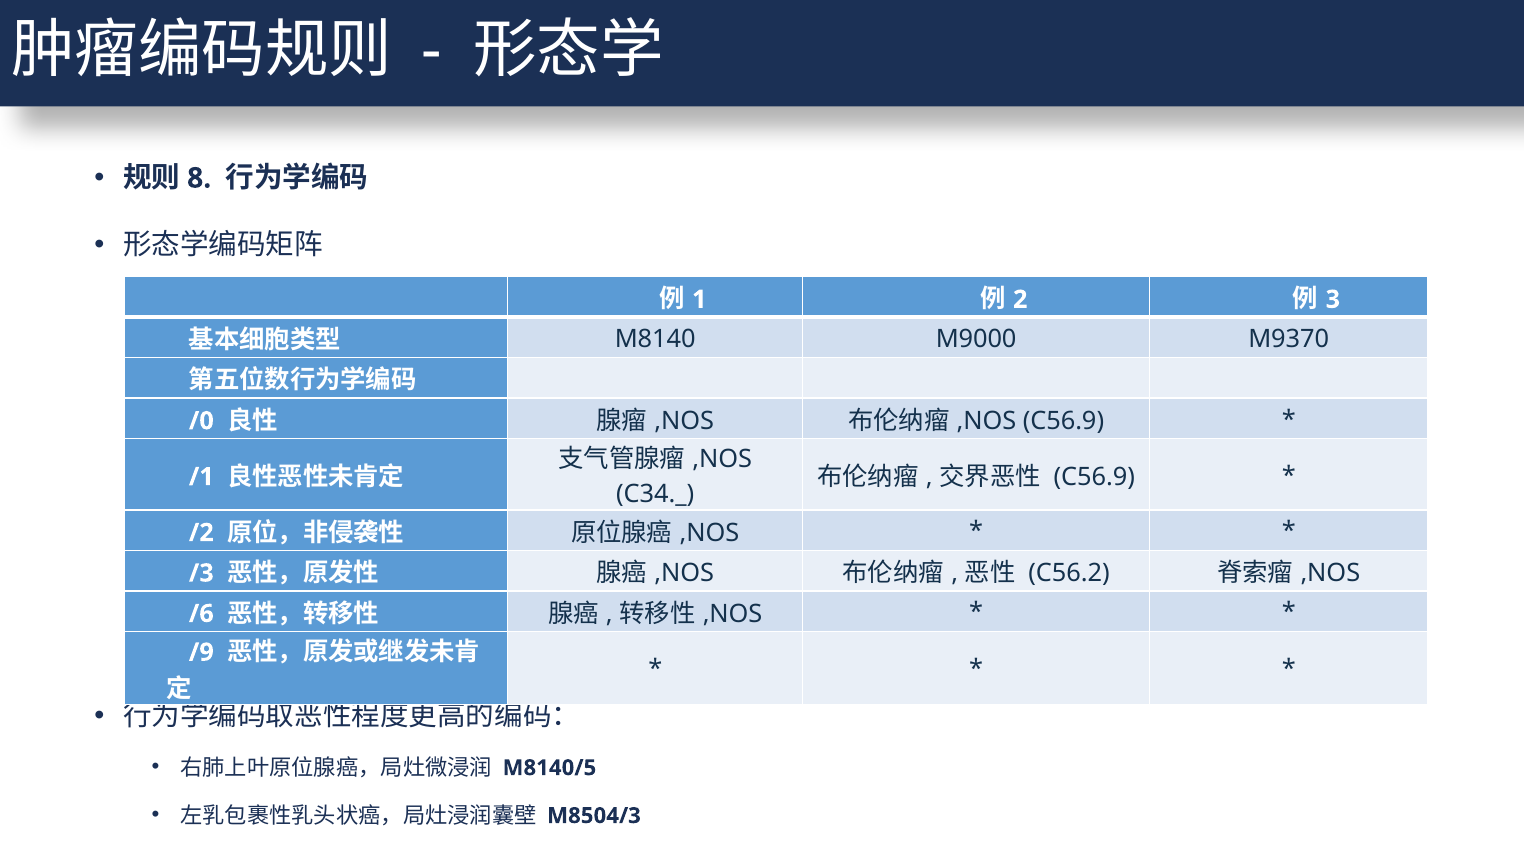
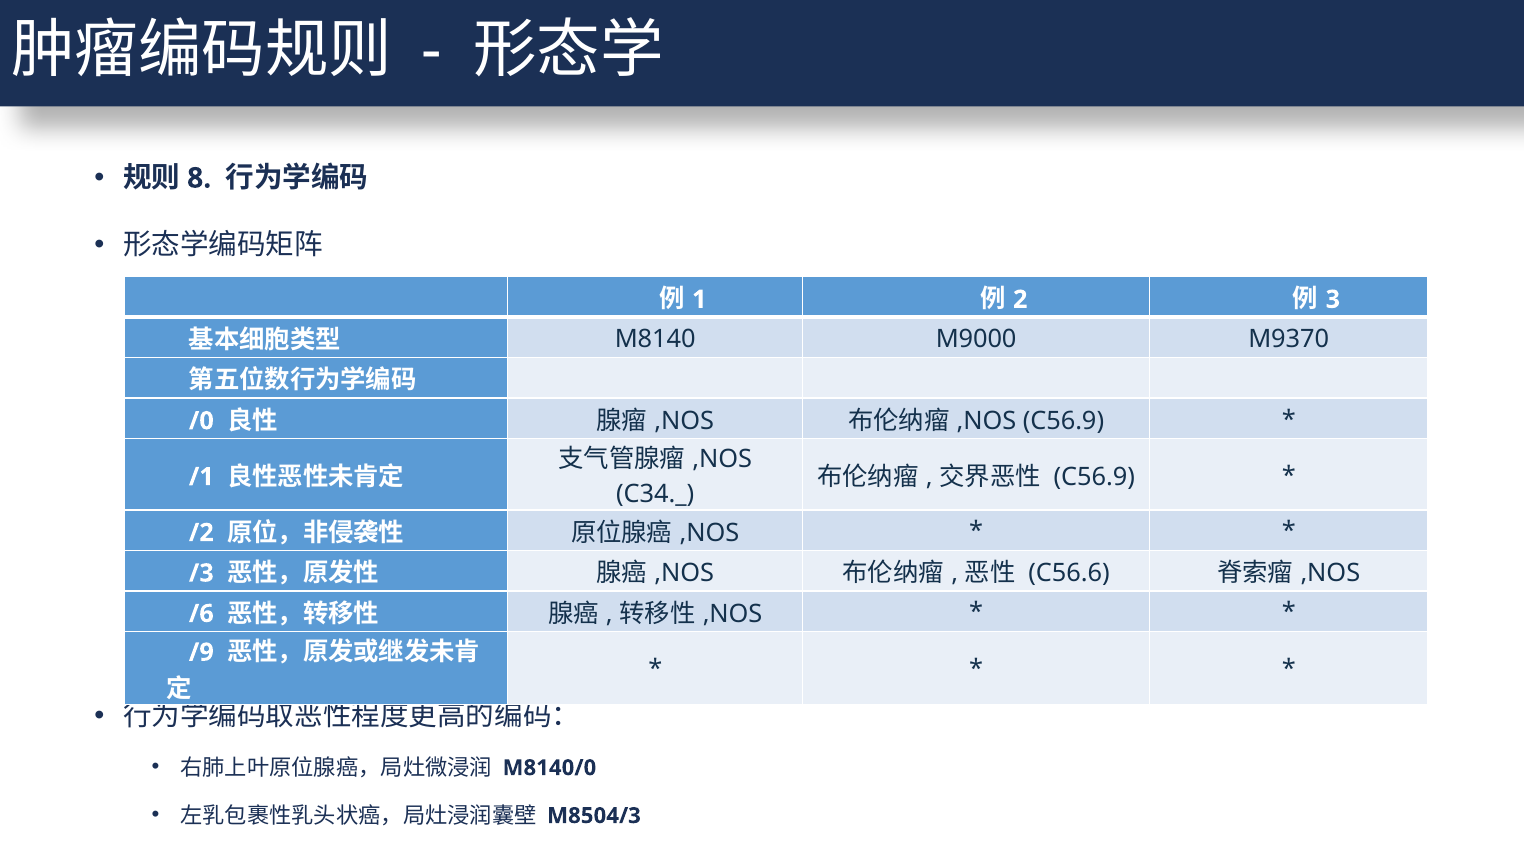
C56.2: C56.2 -> C56.6
M8140/5: M8140/5 -> M8140/0
